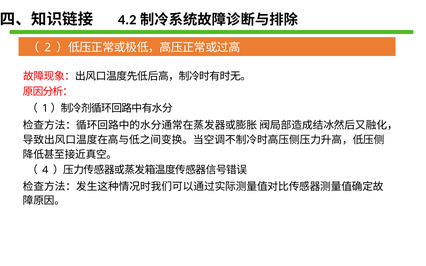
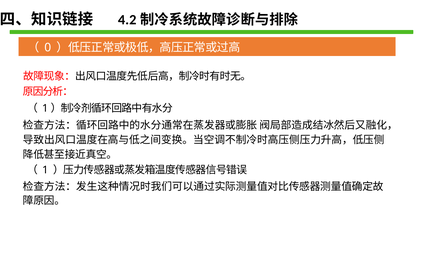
2: 2 -> 0
4: 4 -> 1
